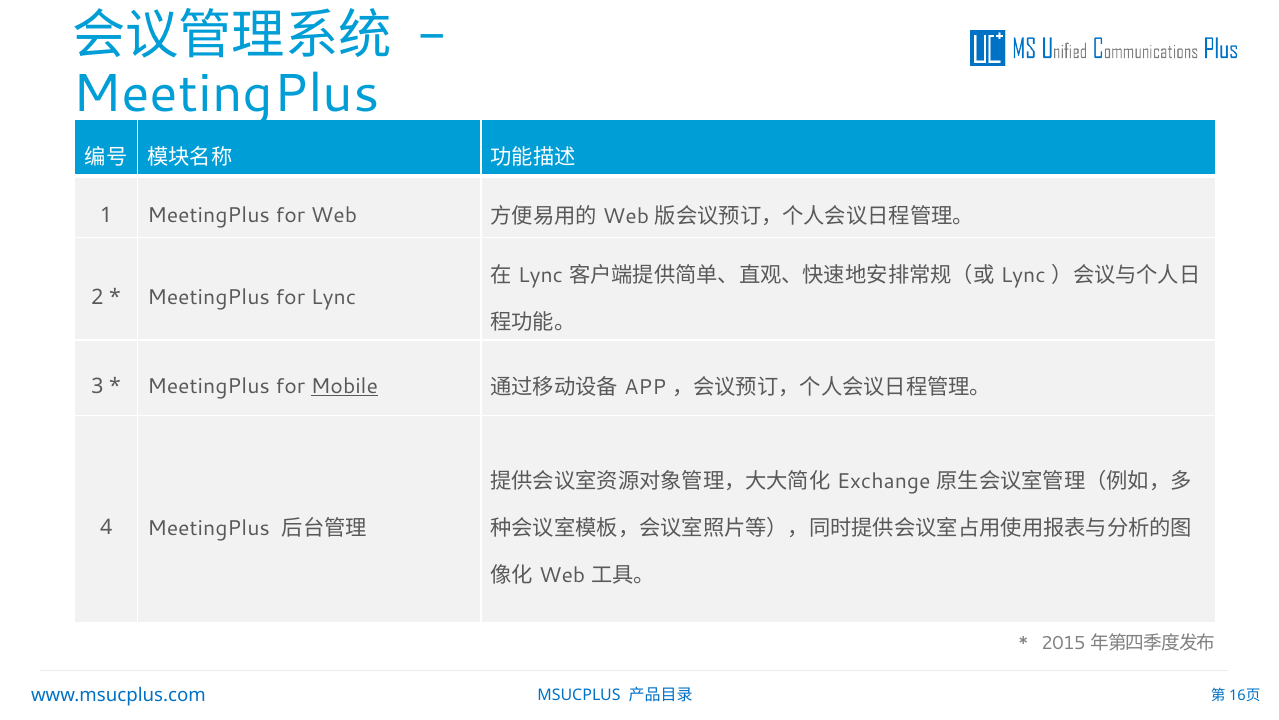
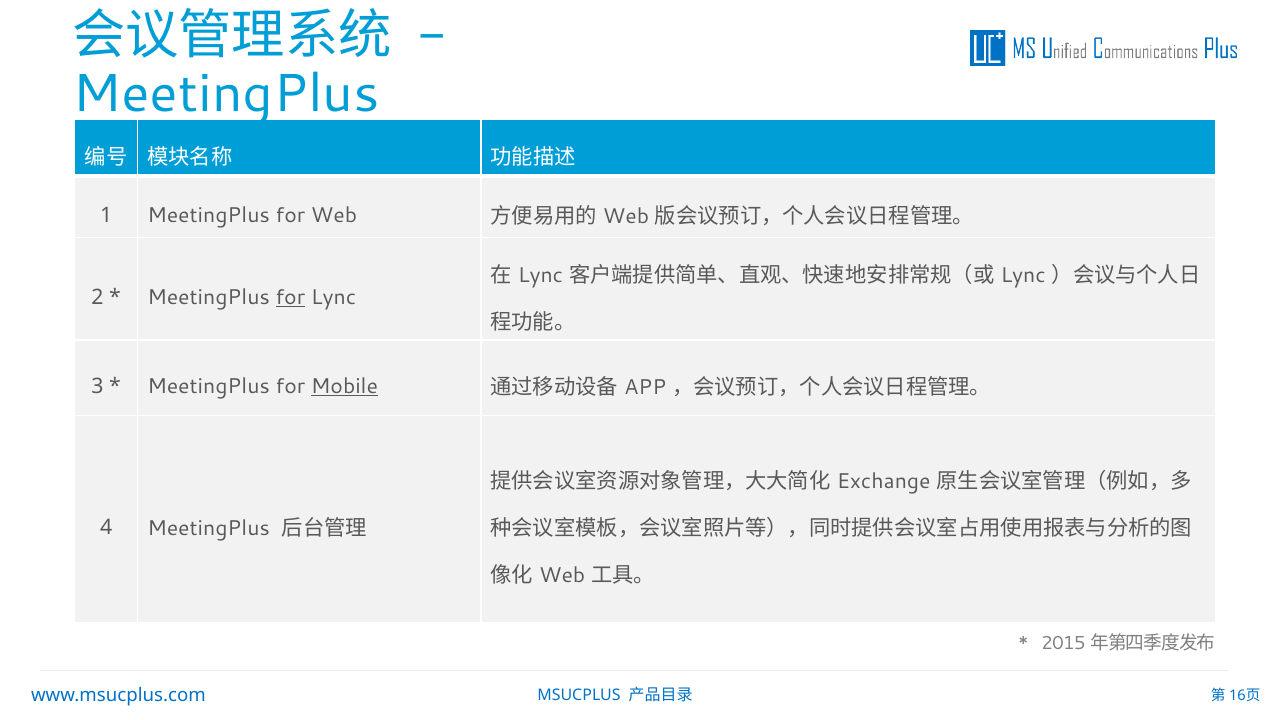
for at (290, 297) underline: none -> present
